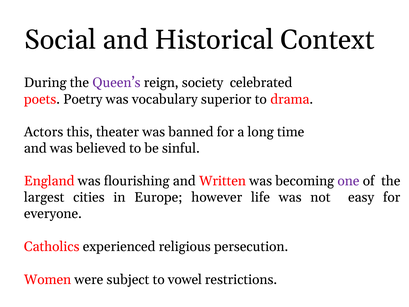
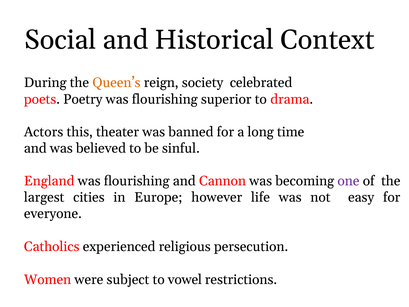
Queen’s colour: purple -> orange
Poetry was vocabulary: vocabulary -> flourishing
Written: Written -> Cannon
